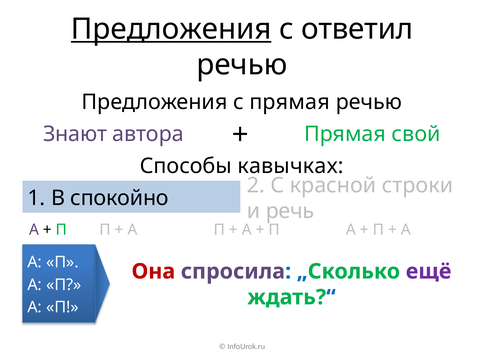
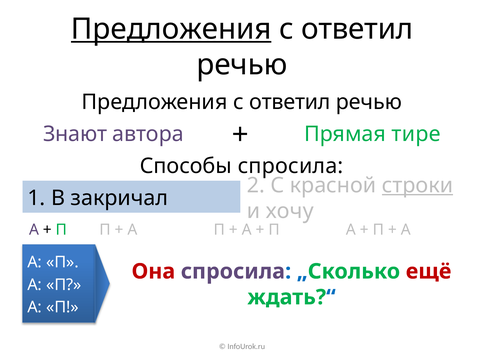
прямая at (290, 102): прямая -> ответил
свой: свой -> тире
Способы кавычках: кавычках -> спросила
строки underline: none -> present
спокойно: спокойно -> закричал
речь: речь -> хочу
ещё colour: purple -> red
